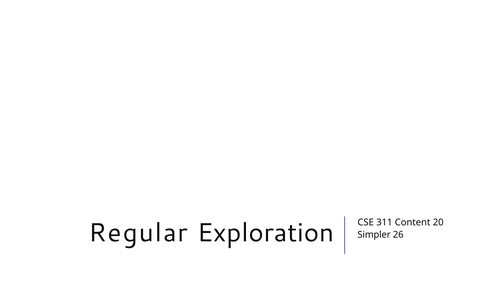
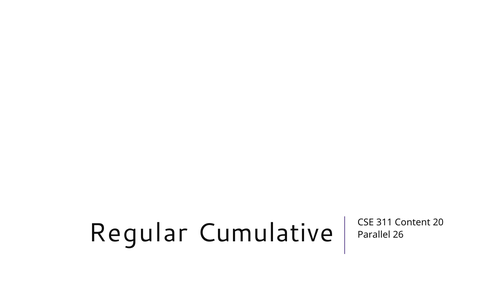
Exploration: Exploration -> Cumulative
Simpler: Simpler -> Parallel
